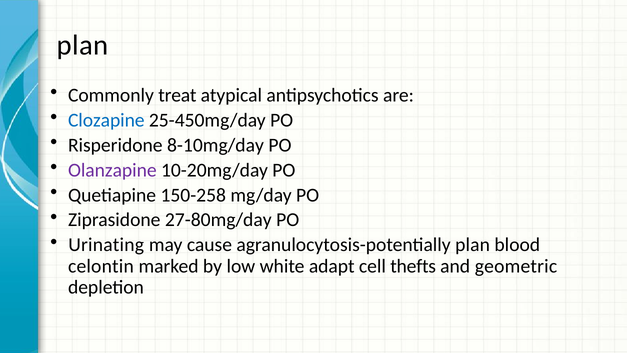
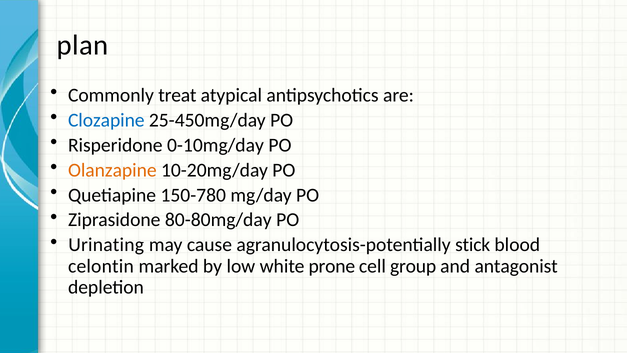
8-10mg/day: 8-10mg/day -> 0-10mg/day
Olanzapine colour: purple -> orange
150-258: 150-258 -> 150-780
27-80mg/day: 27-80mg/day -> 80-80mg/day
agranulocytosis-potentially plan: plan -> stick
adapt: adapt -> prone
thefts: thefts -> group
geometric: geometric -> antagonist
